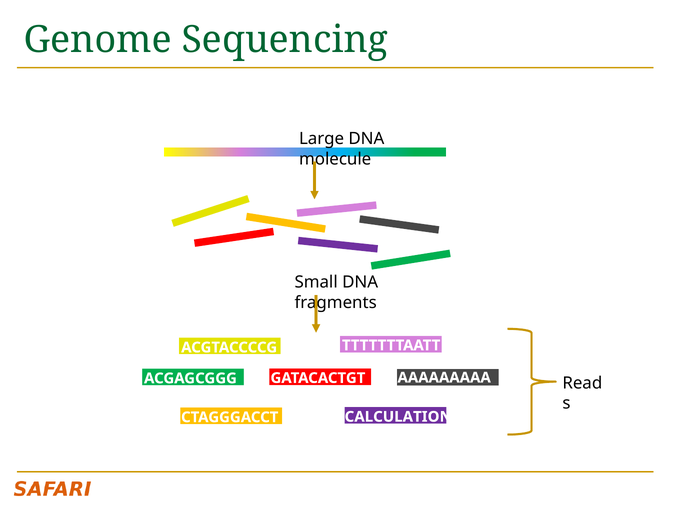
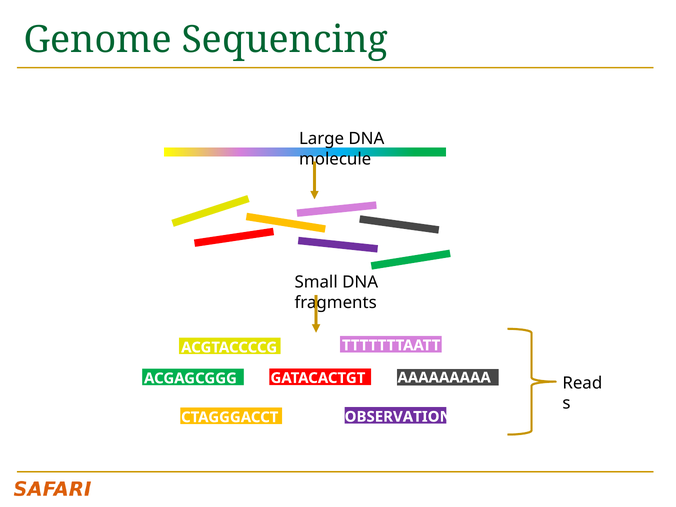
CALCULATION: CALCULATION -> OBSERVATION
